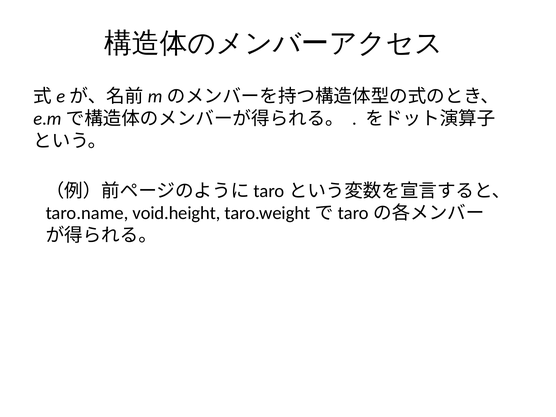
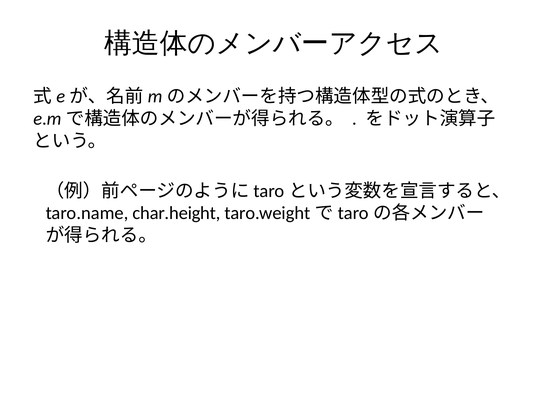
void.height: void.height -> char.height
